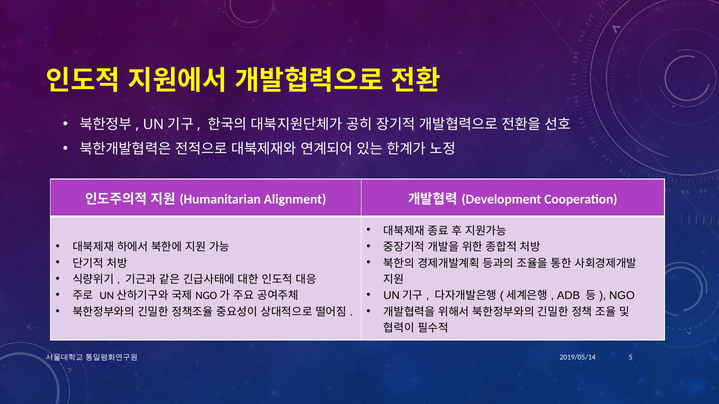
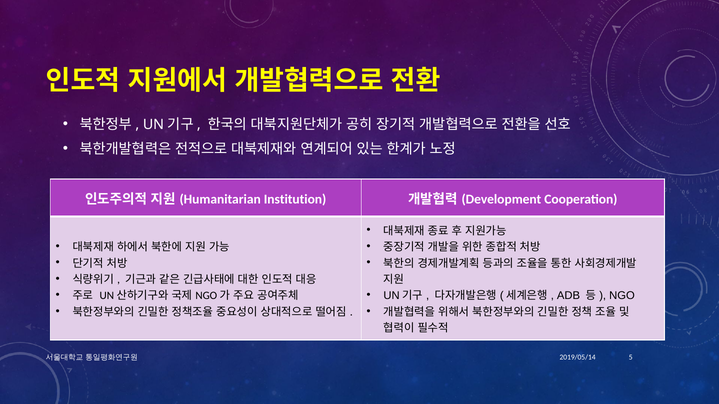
Alignment: Alignment -> Institution
